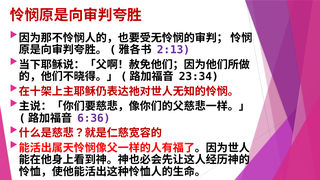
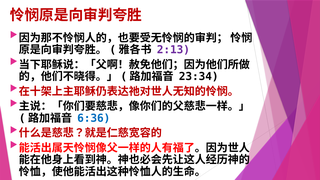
6:36 colour: purple -> blue
